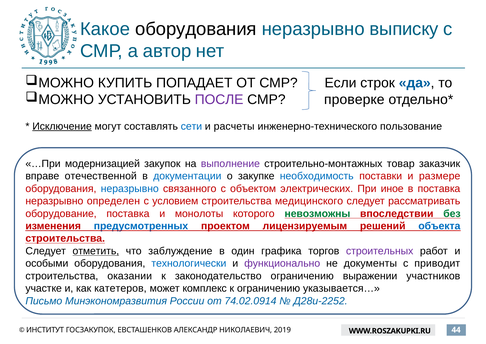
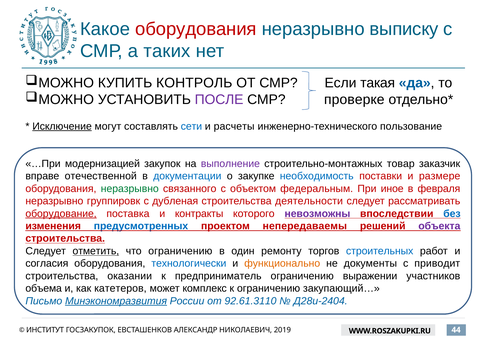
оборудования at (196, 29) colour: black -> red
автор: автор -> таких
ПОПАДАЕТ: ПОПАДАЕТ -> КОНТРОЛЬ
строк: строк -> такая
неразрывно at (130, 188) colour: blue -> green
электрических: электрических -> федеральным
в поставка: поставка -> февраля
определен: определен -> группировк
условием: условием -> дубленая
медицинского: медицинского -> деятельности
оборудование underline: none -> present
монолоты: монолоты -> контракты
невозможны colour: green -> purple
без colour: green -> blue
лицензируемым: лицензируемым -> непередаваемы
объекта colour: blue -> purple
что заблуждение: заблуждение -> ограничению
графика: графика -> ремонту
строительных colour: purple -> blue
особыми: особыми -> согласия
функционально colour: purple -> orange
законодательство: законодательство -> предприниматель
участке: участке -> объема
указывается…: указывается… -> закупающий…
Минэкономразвития underline: none -> present
74.02.0914: 74.02.0914 -> 92.61.3110
Д28и-2252: Д28и-2252 -> Д28и-2404
